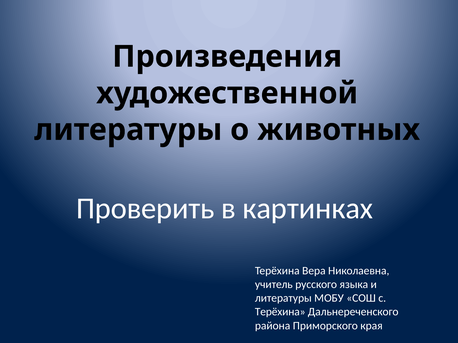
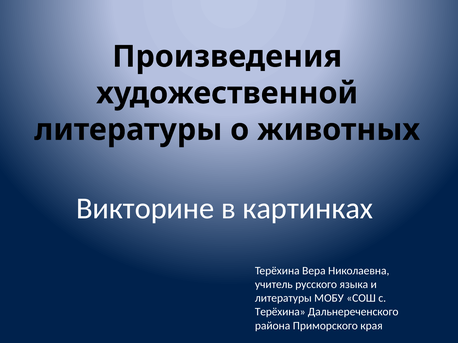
Проверить: Проверить -> Викторине
